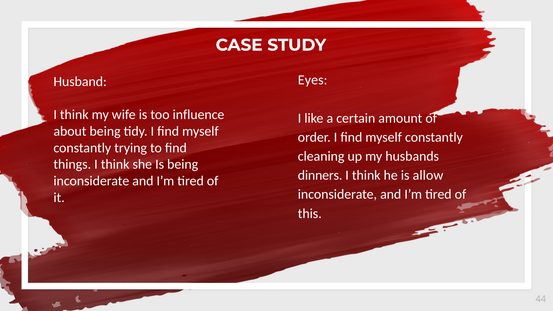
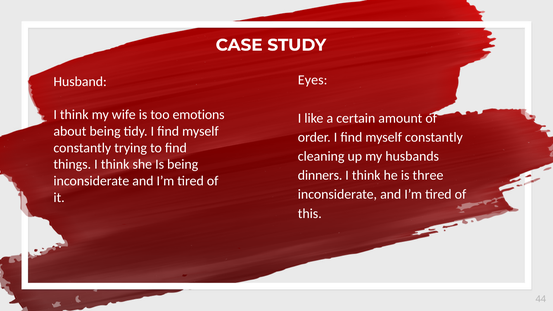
influence: influence -> emotions
allow: allow -> three
